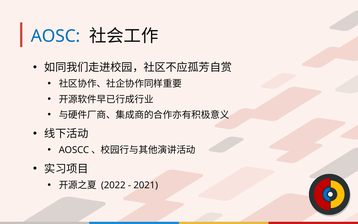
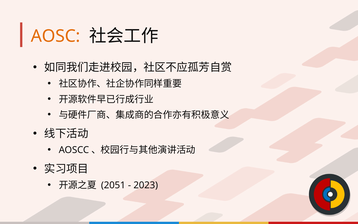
AOSC colour: blue -> orange
2022: 2022 -> 2051
2021: 2021 -> 2023
